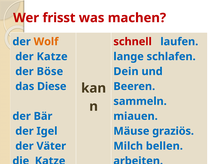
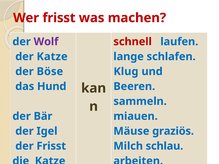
Wolf colour: orange -> purple
Dein: Dein -> Klug
Diese: Diese -> Hund
der Väter: Väter -> Frisst
Milch bellen: bellen -> schlau
